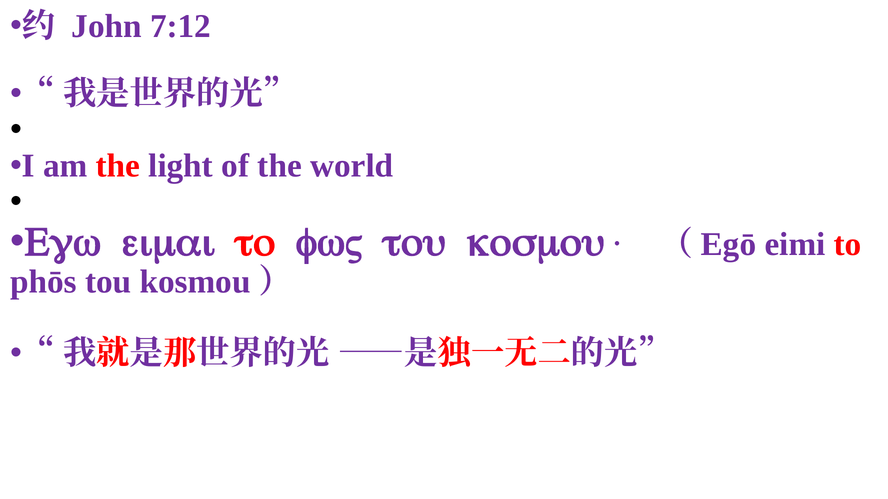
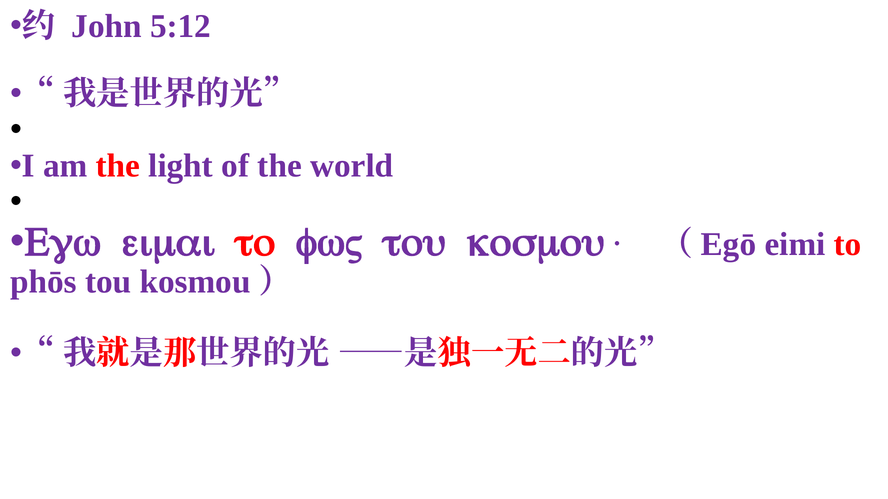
7:12: 7:12 -> 5:12
